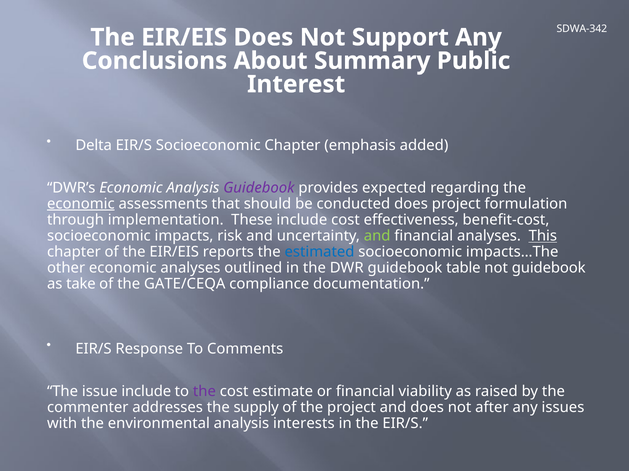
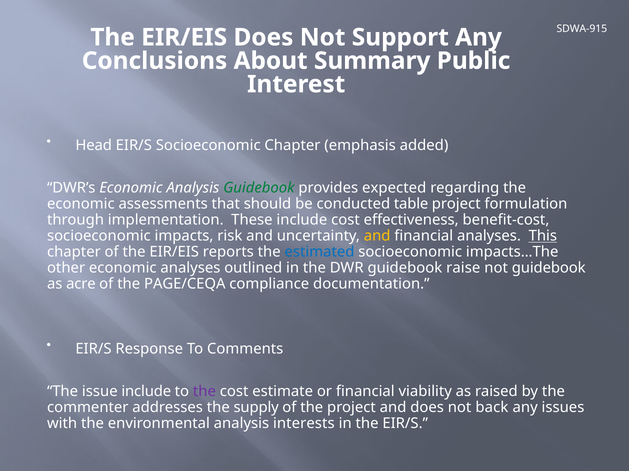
SDWA-342: SDWA-342 -> SDWA-915
Delta: Delta -> Head
Guidebook at (259, 188) colour: purple -> green
economic at (81, 204) underline: present -> none
conducted does: does -> table
and at (377, 236) colour: light green -> yellow
table: table -> raise
take: take -> acre
GATE/CEQA: GATE/CEQA -> PAGE/CEQA
after: after -> back
